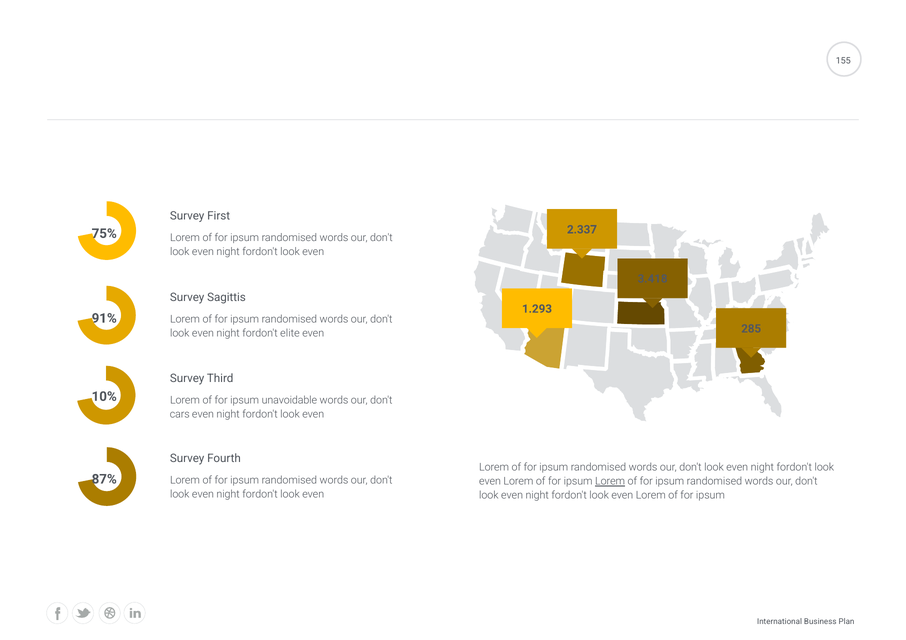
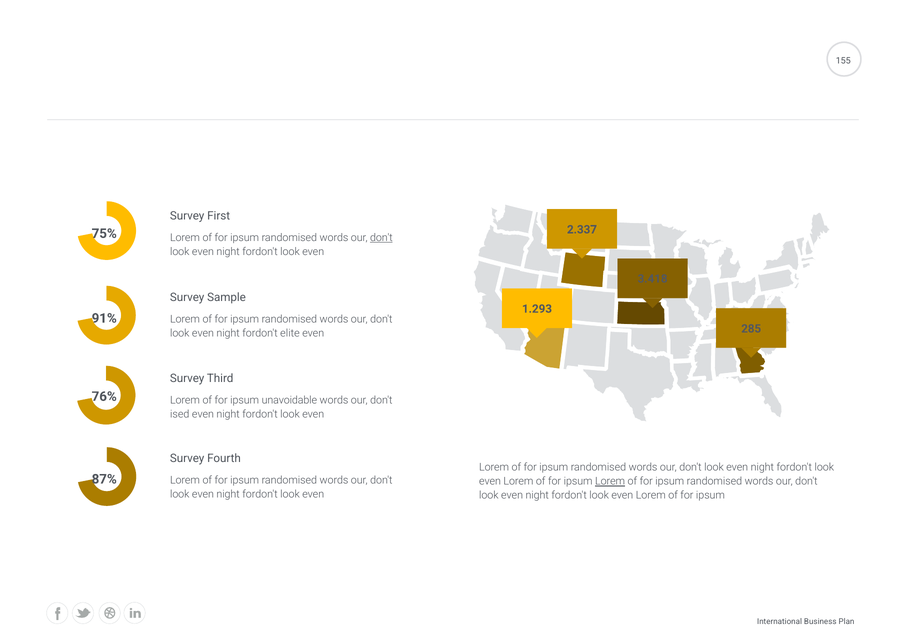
don't at (381, 238) underline: none -> present
Sagittis: Sagittis -> Sample
10%: 10% -> 76%
cars: cars -> ised
